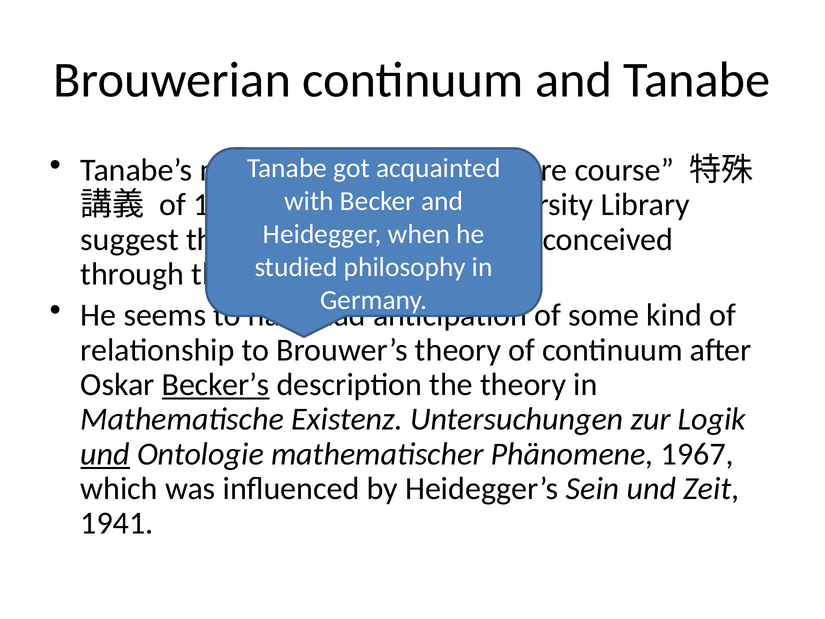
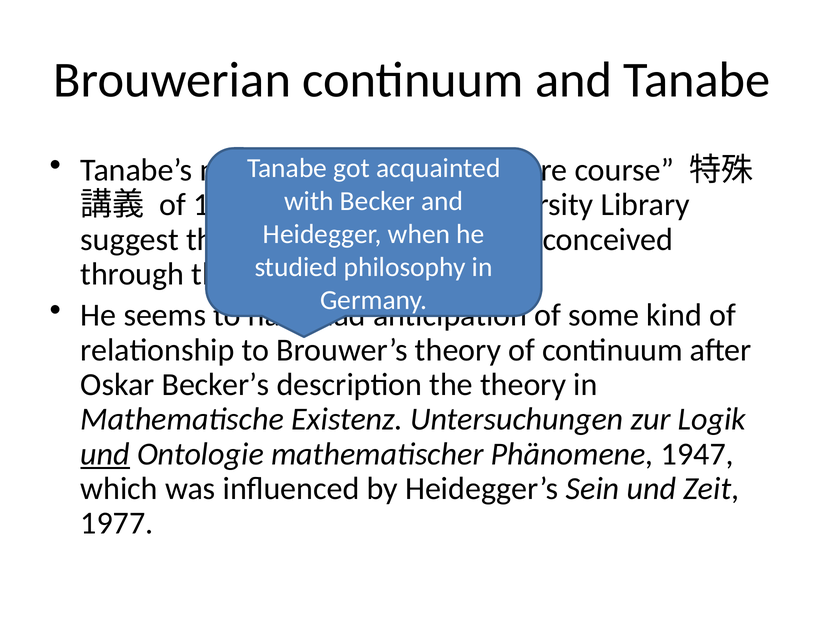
Becker’s underline: present -> none
1967: 1967 -> 1947
1941: 1941 -> 1977
